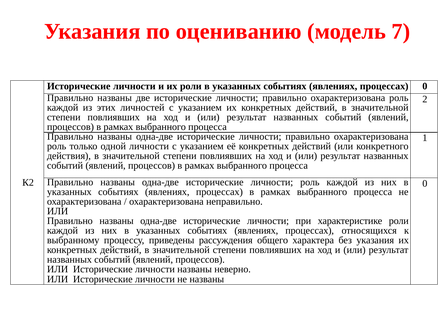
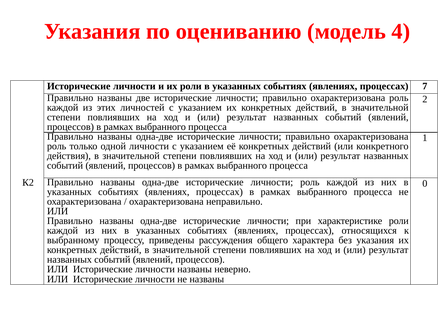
7: 7 -> 4
процессах 0: 0 -> 7
